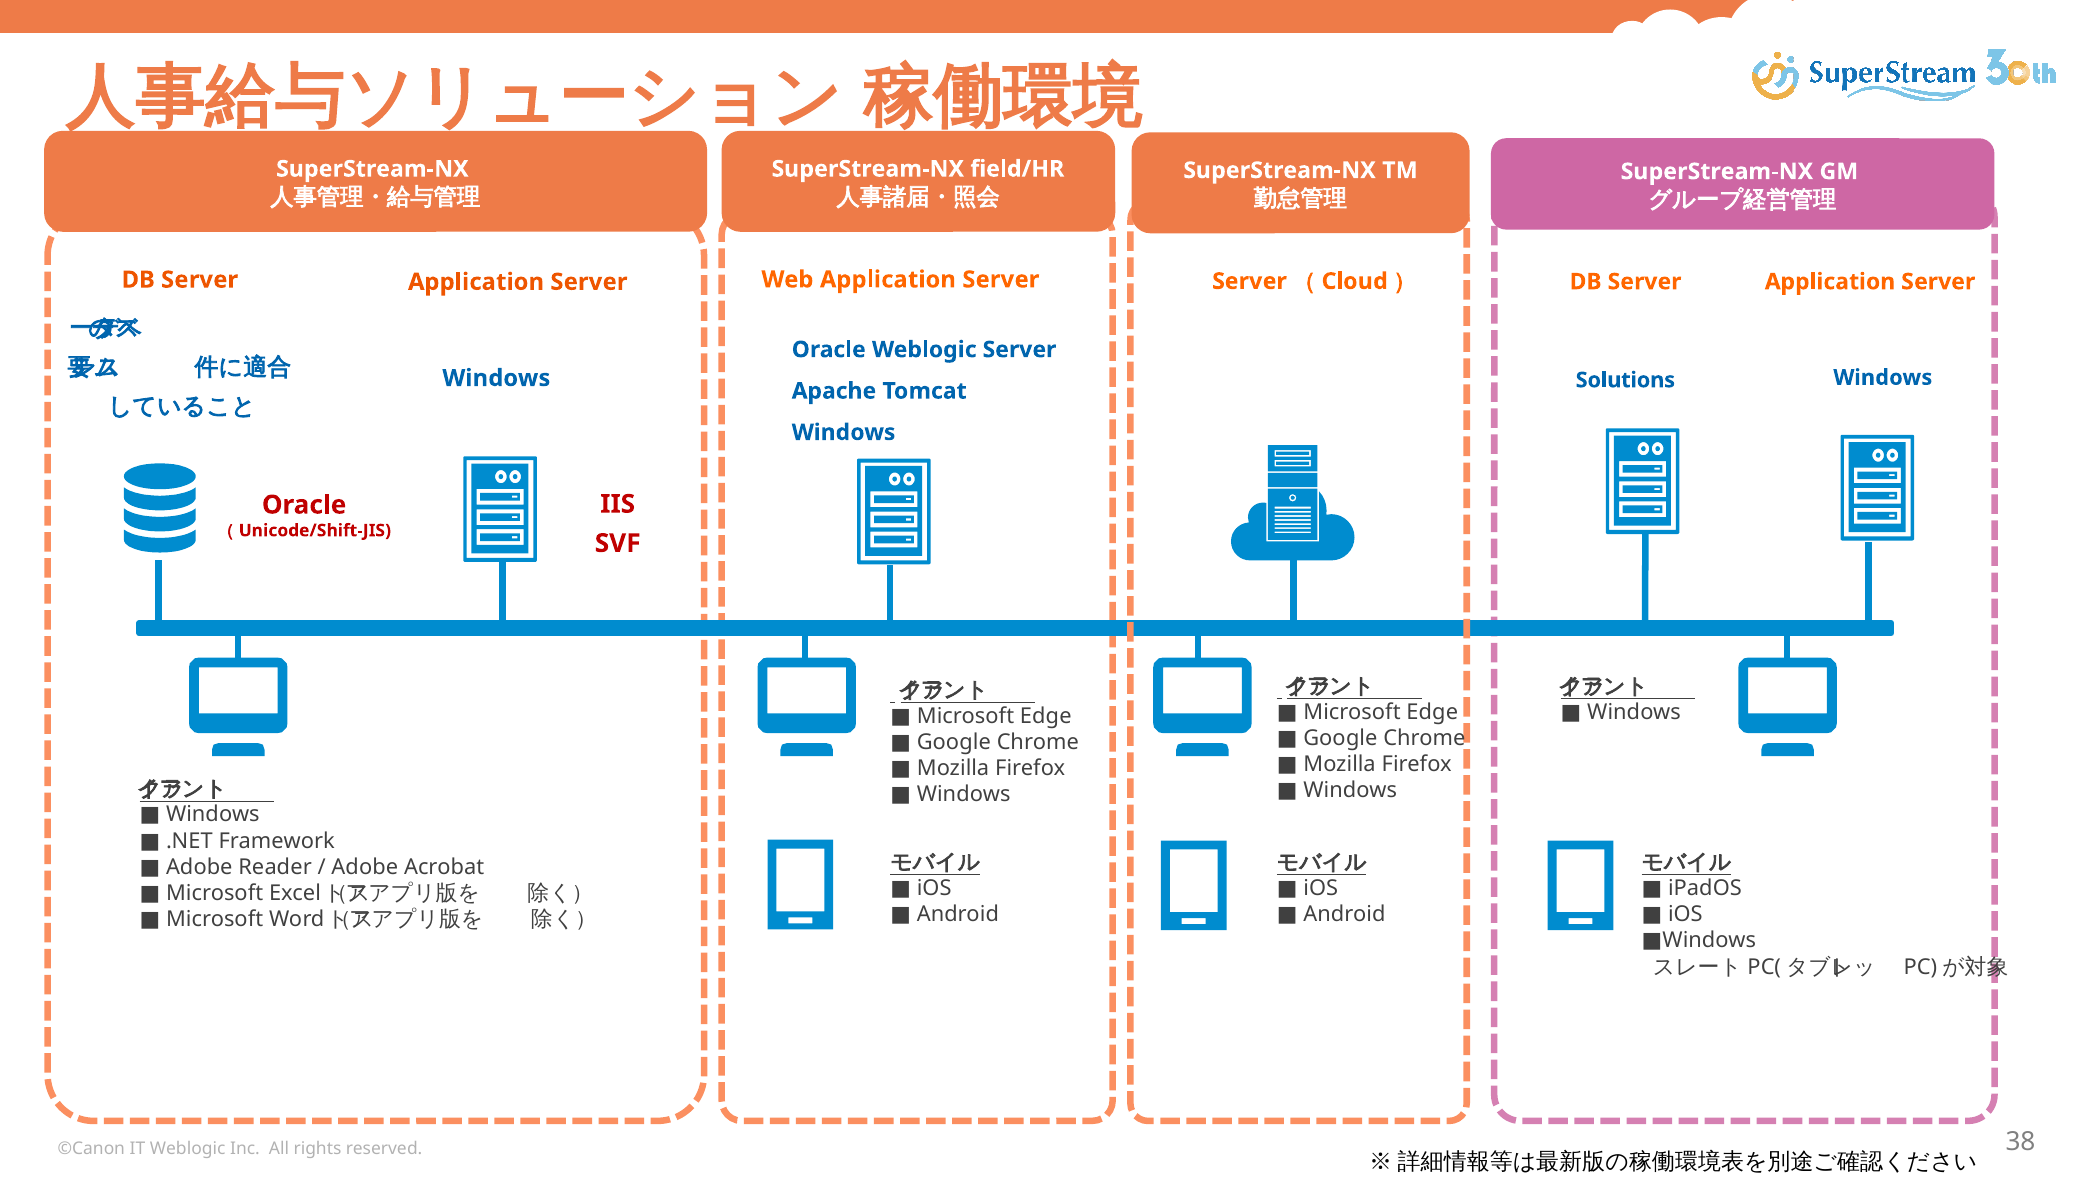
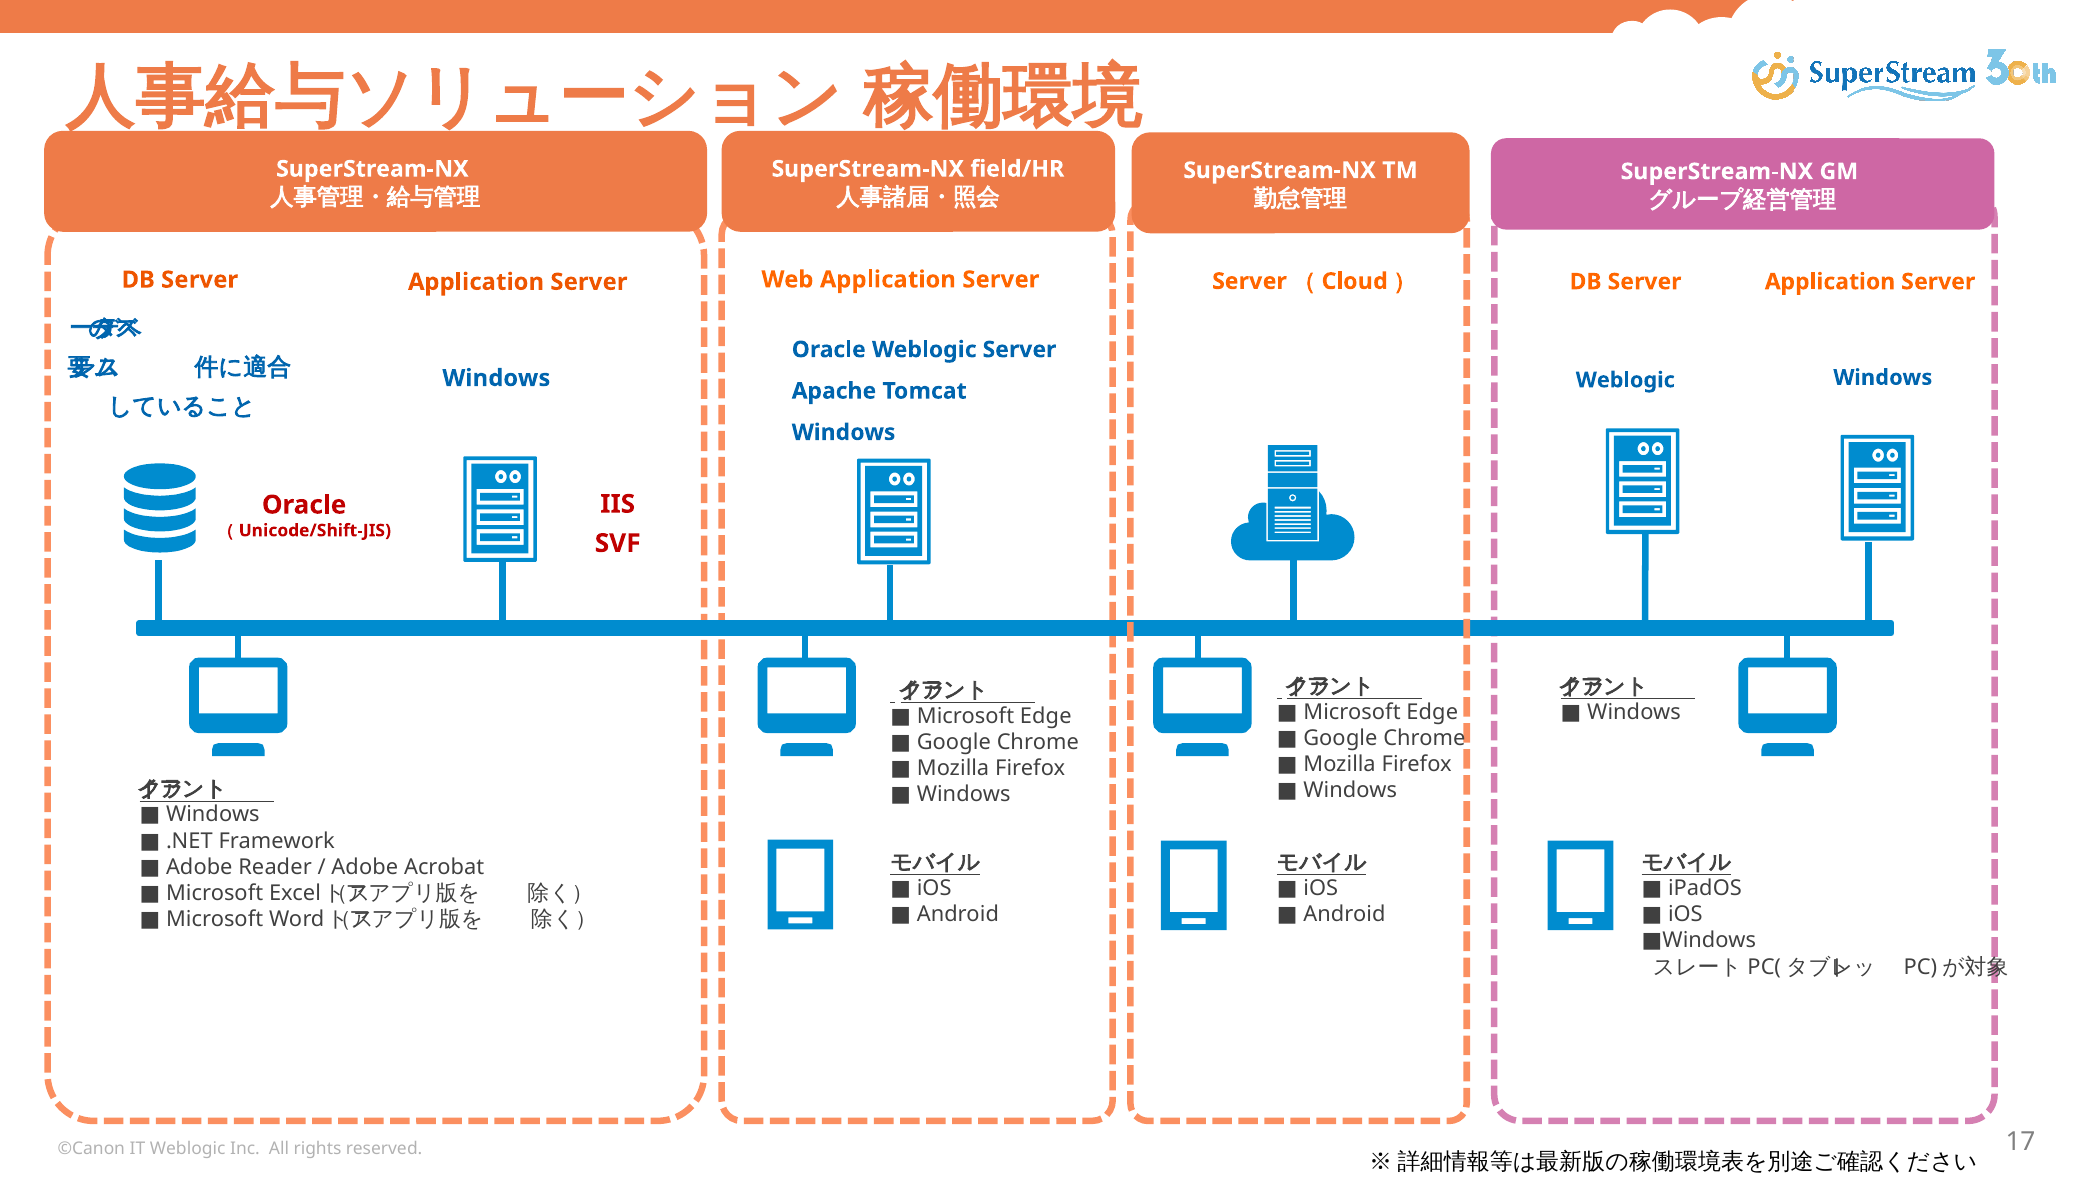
Solutions at (1625, 380): Solutions -> Weblogic
38: 38 -> 17
